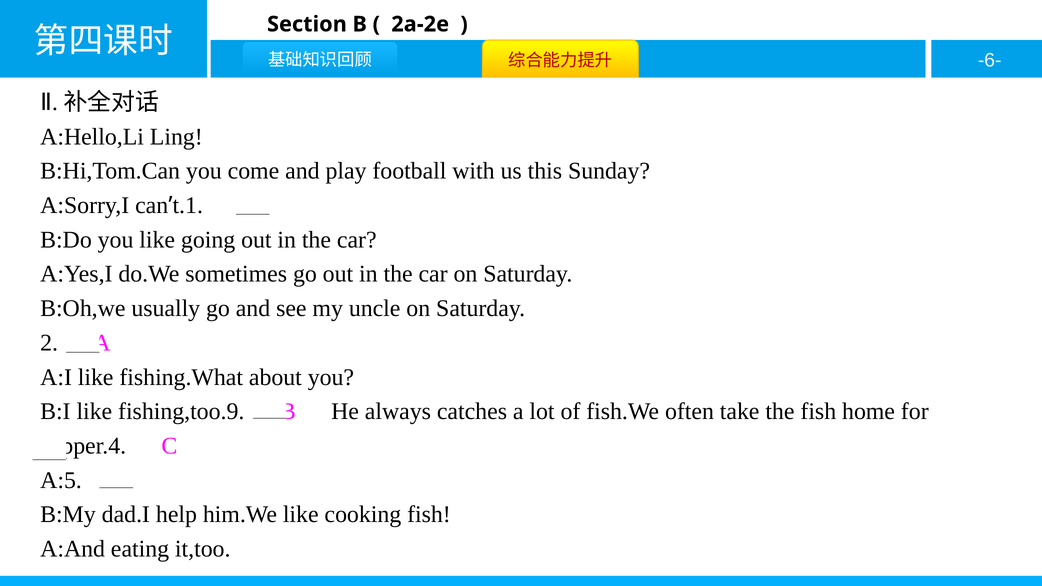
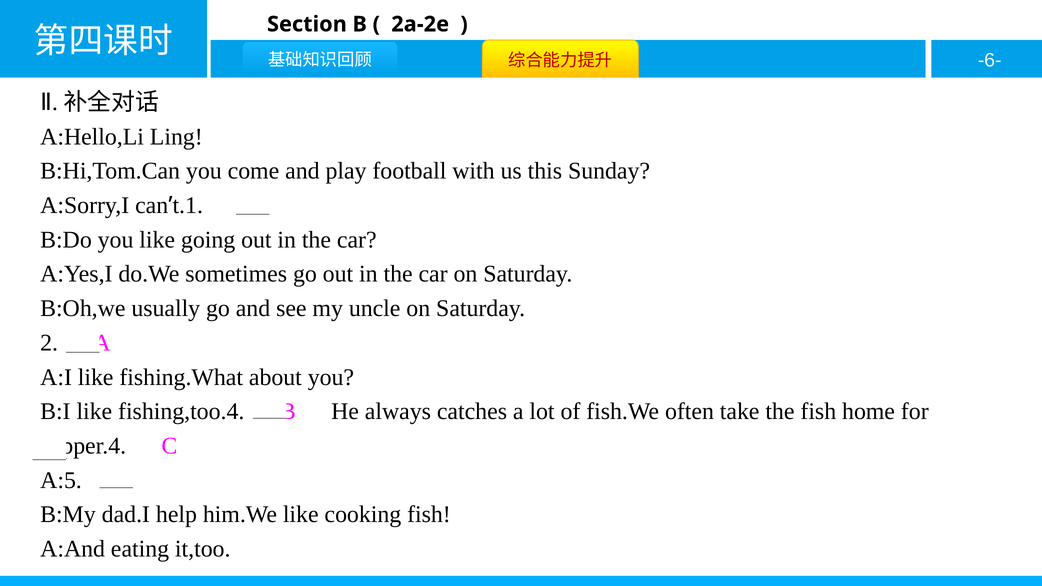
fishing,too.9: fishing,too.9 -> fishing,too.4
